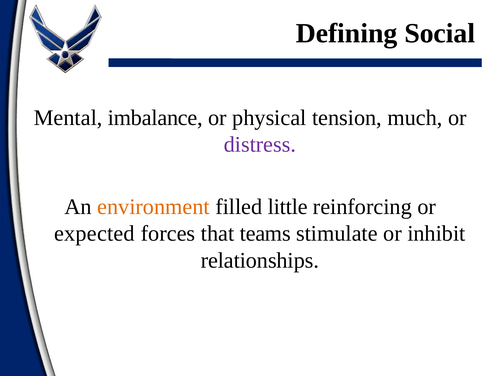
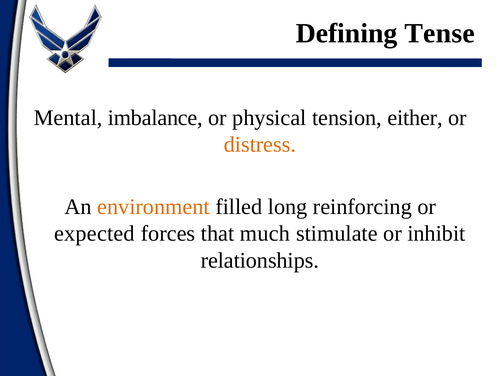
Social: Social -> Tense
much: much -> either
distress colour: purple -> orange
little: little -> long
teams: teams -> much
